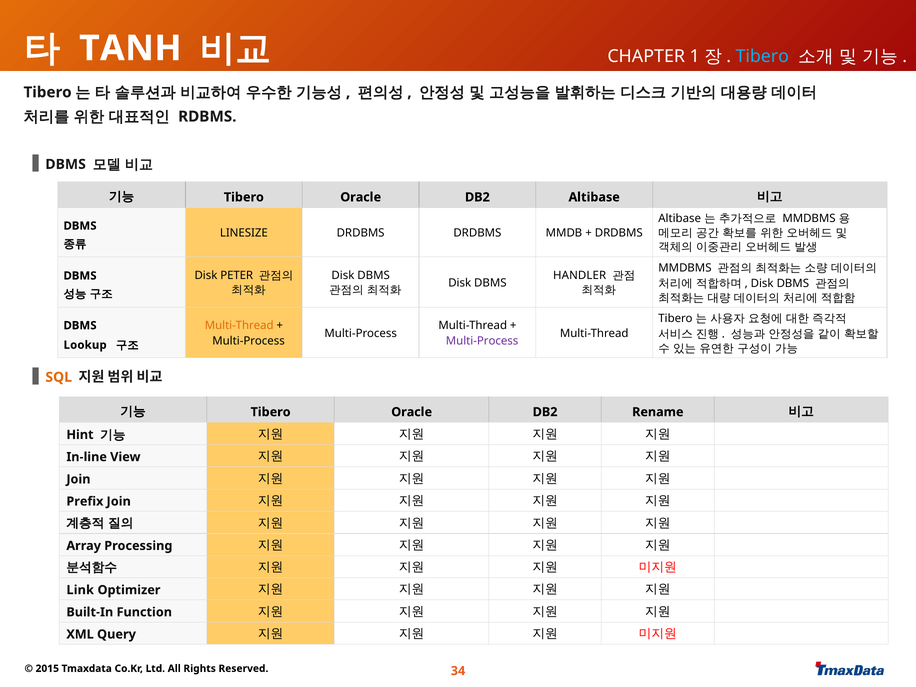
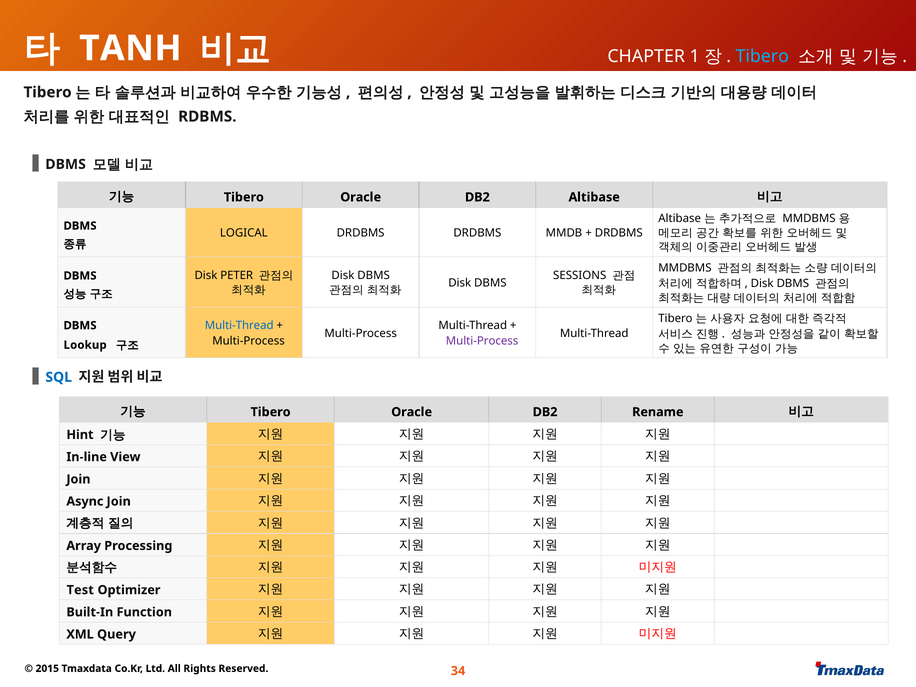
LINESIZE: LINESIZE -> LOGICAL
HANDLER: HANDLER -> SESSIONS
Multi-Thread at (239, 326) colour: orange -> blue
SQL colour: orange -> blue
Prefix: Prefix -> Async
Link: Link -> Test
